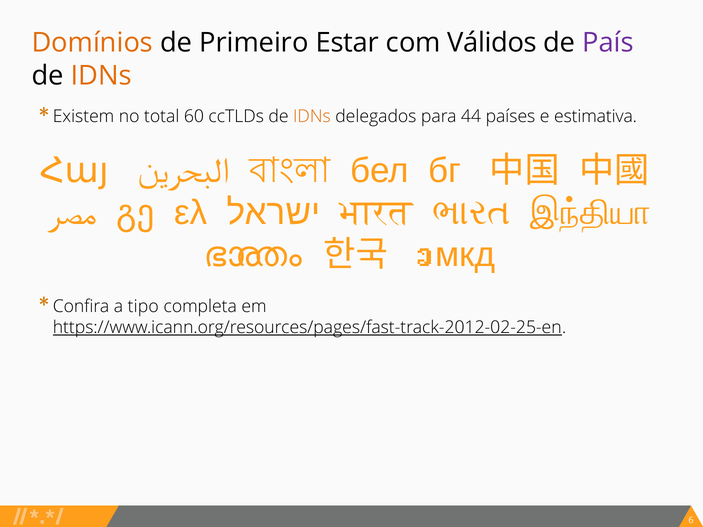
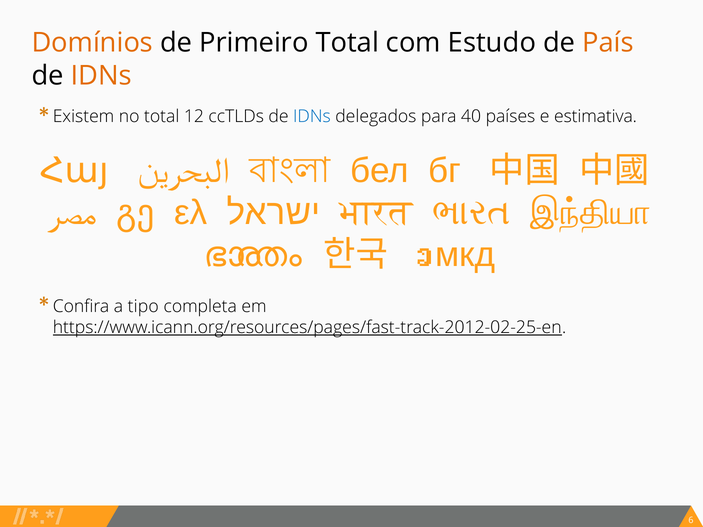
Primeiro Estar: Estar -> Total
Válidos: Válidos -> Estudo
País colour: purple -> orange
60: 60 -> 12
IDNs at (312, 117) colour: orange -> blue
44: 44 -> 40
